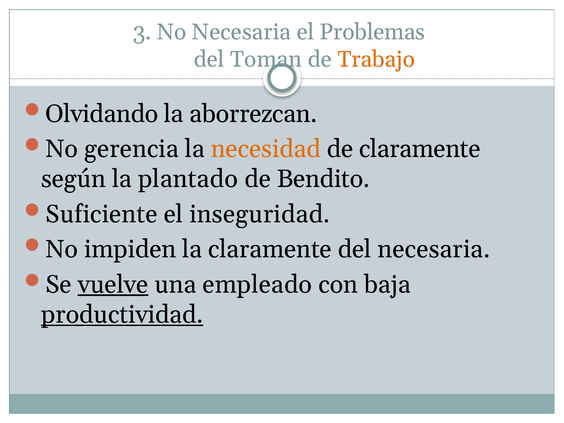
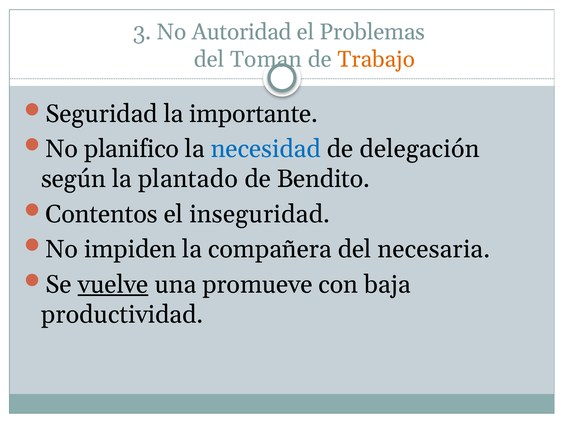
No Necesaria: Necesaria -> Autoridad
Olvidando: Olvidando -> Seguridad
aborrezcan: aborrezcan -> importante
gerencia: gerencia -> planifico
necesidad colour: orange -> blue
de claramente: claramente -> delegación
Suficiente: Suficiente -> Contentos
la claramente: claramente -> compañera
empleado: empleado -> promueve
productividad underline: present -> none
